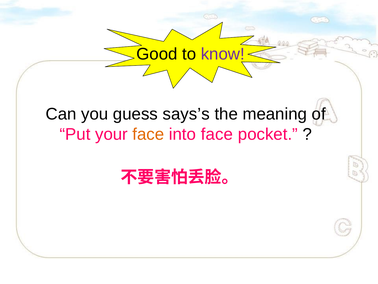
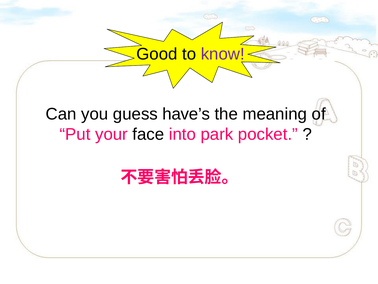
says’s: says’s -> have’s
face at (148, 134) colour: orange -> black
into face: face -> park
